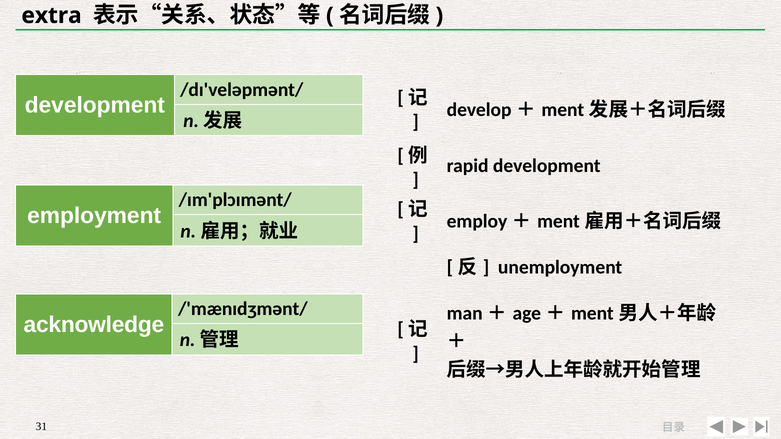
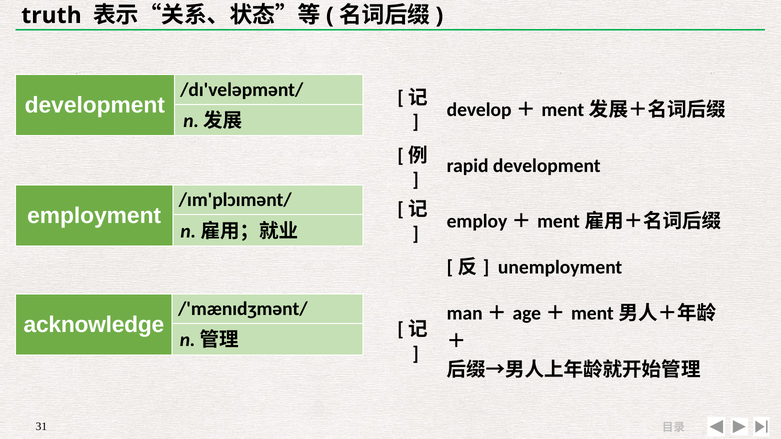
extra: extra -> truth
